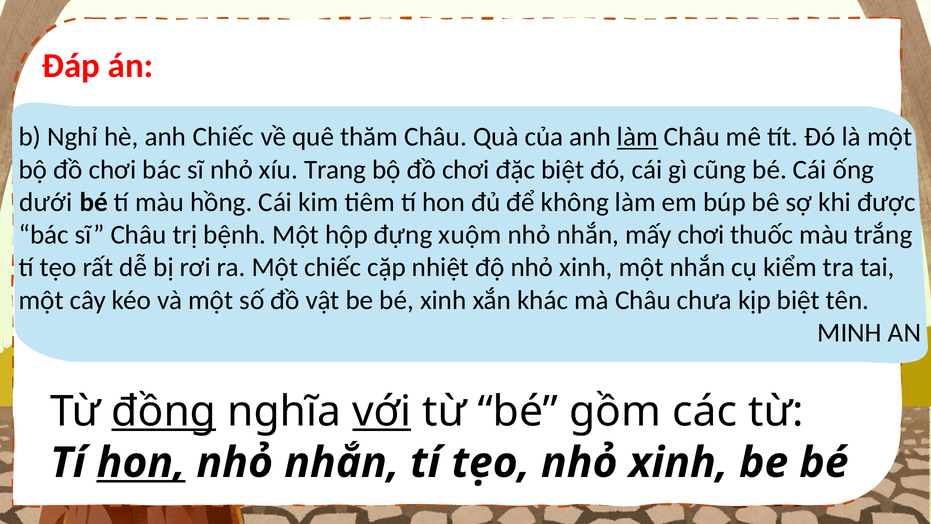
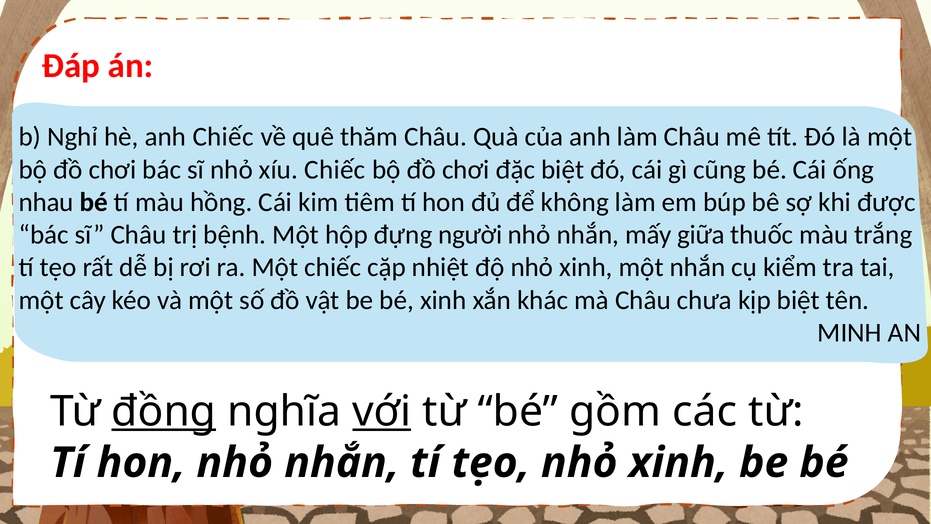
làm at (637, 137) underline: present -> none
xíu Trang: Trang -> Chiếc
dưới: dưới -> nhau
xuộm: xuộm -> người
mấy chơi: chơi -> giữa
hon at (141, 463) underline: present -> none
